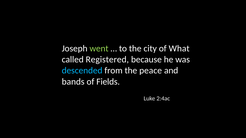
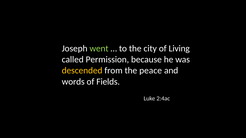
What: What -> Living
Registered: Registered -> Permission
descended colour: light blue -> yellow
bands: bands -> words
